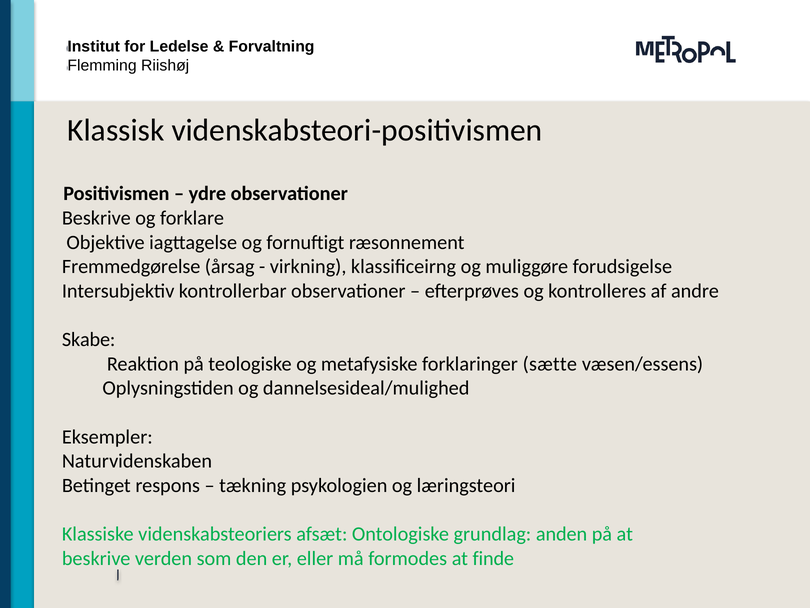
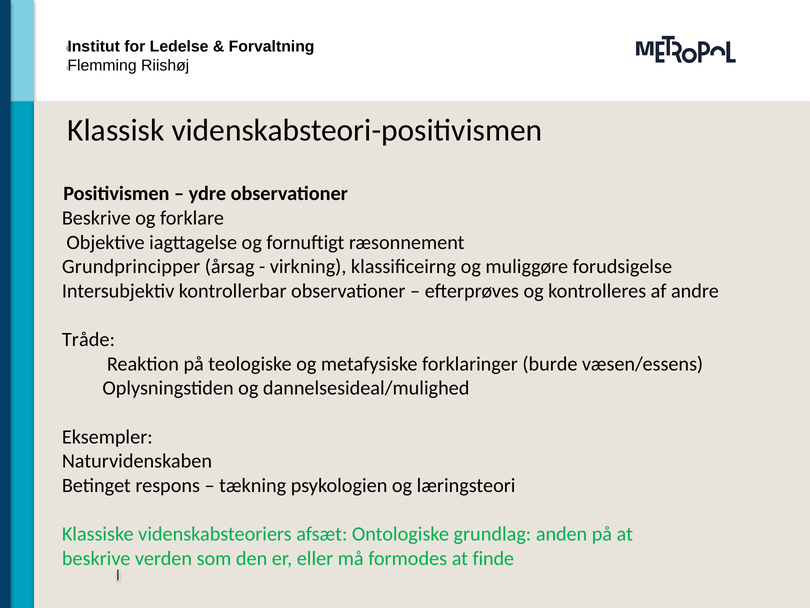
Fremmedgørelse: Fremmedgørelse -> Grundprincipper
Skabe: Skabe -> Tråde
sætte: sætte -> burde
